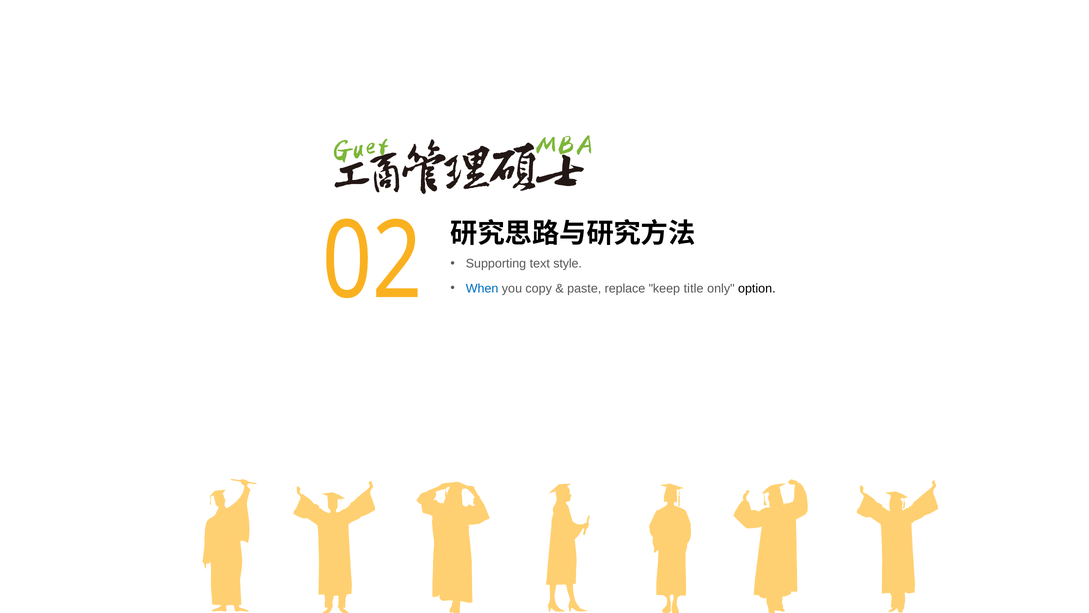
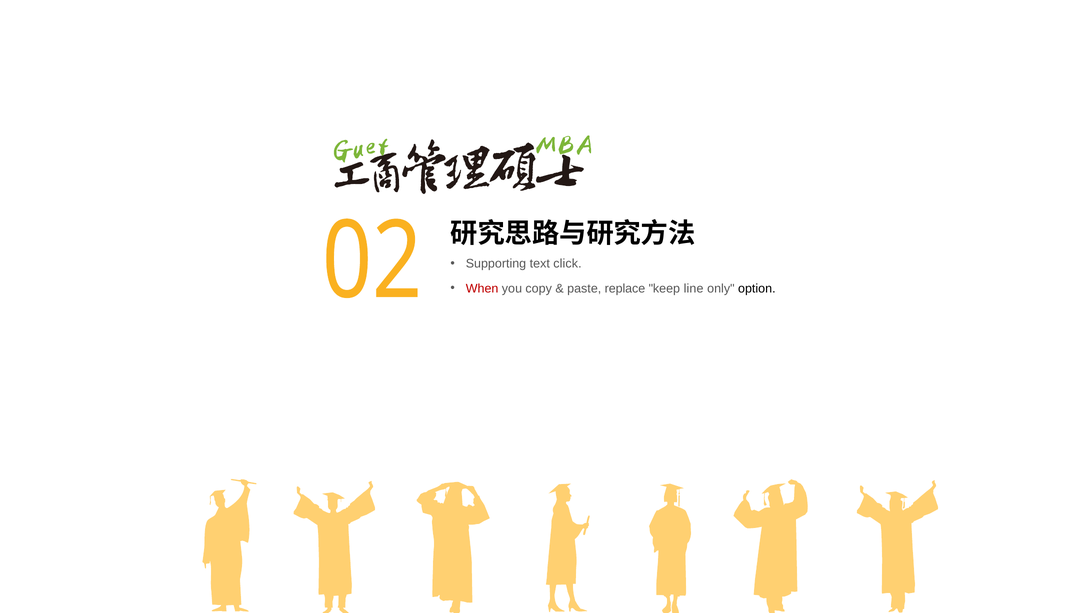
style: style -> click
When colour: blue -> red
title: title -> line
